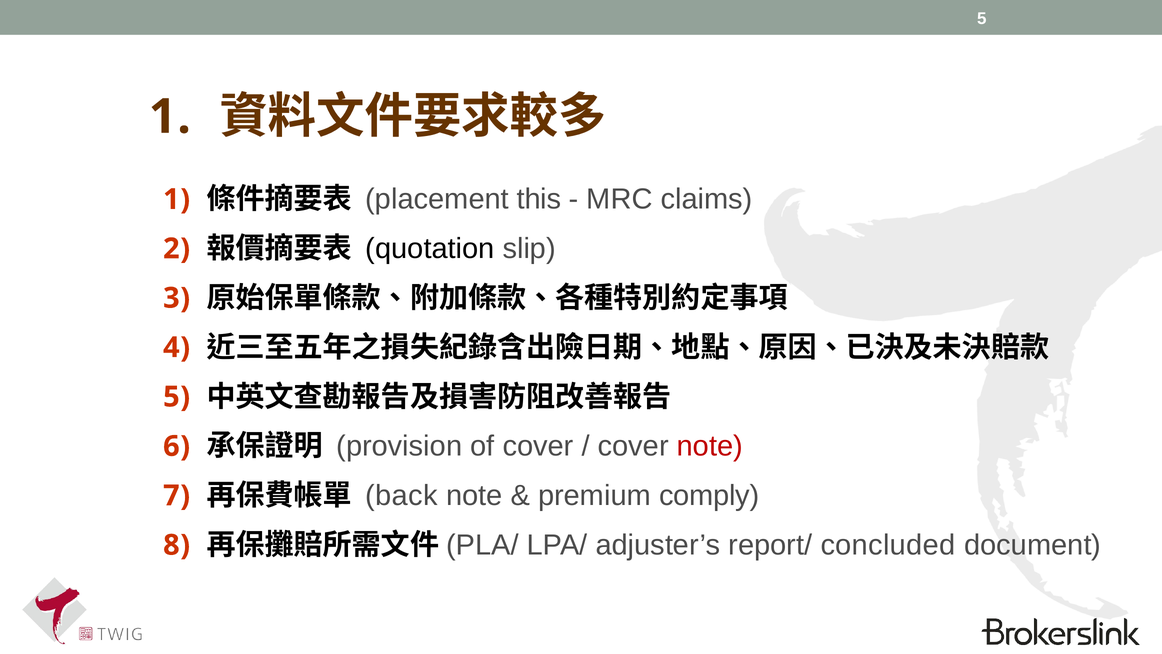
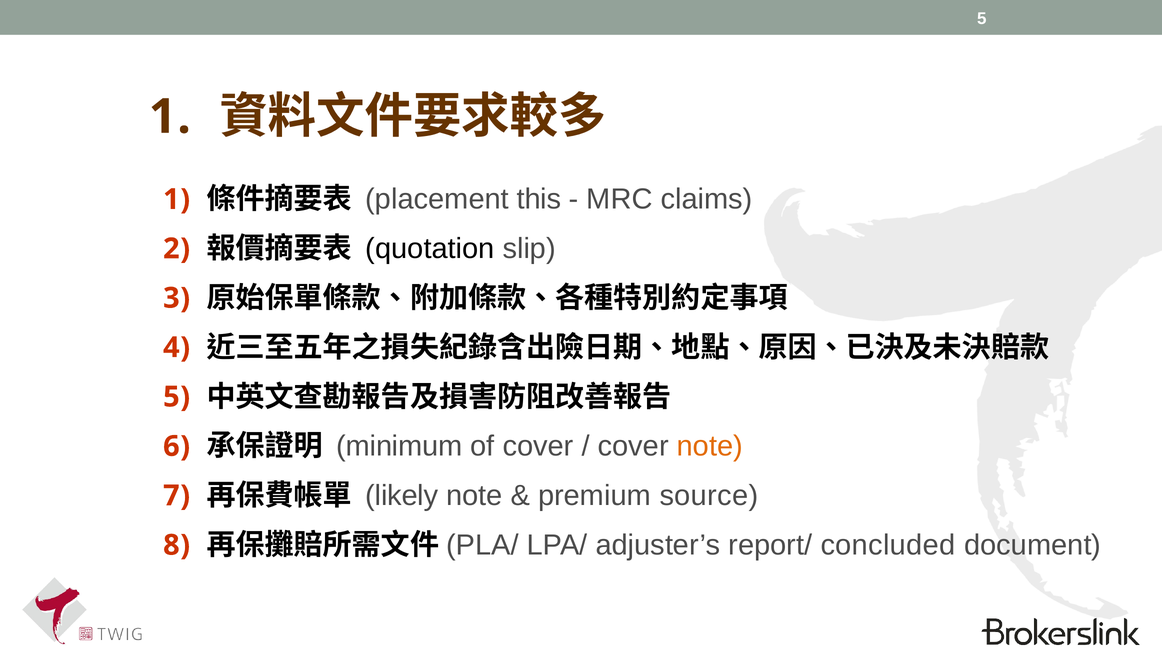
provision: provision -> minimum
note at (710, 446) colour: red -> orange
back: back -> likely
comply: comply -> source
